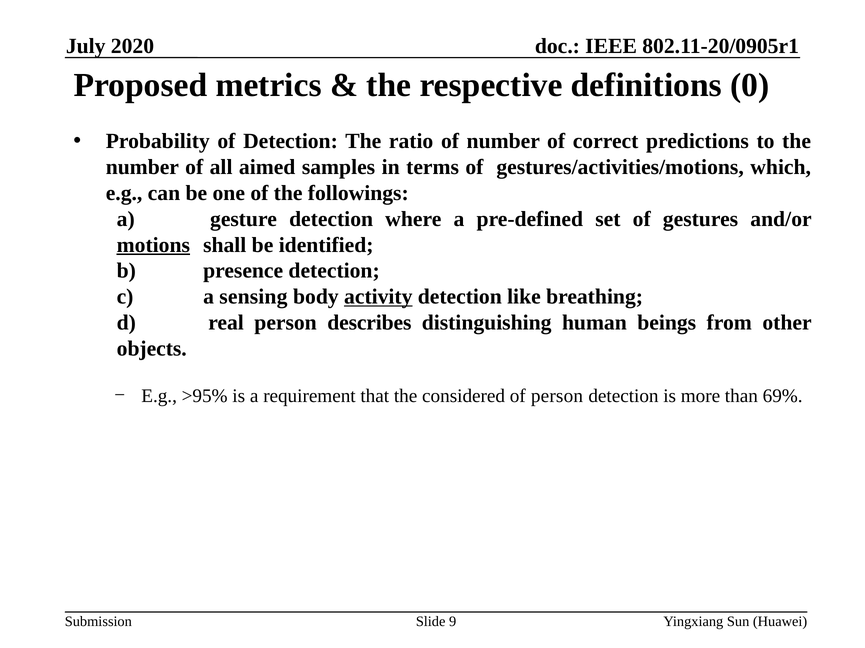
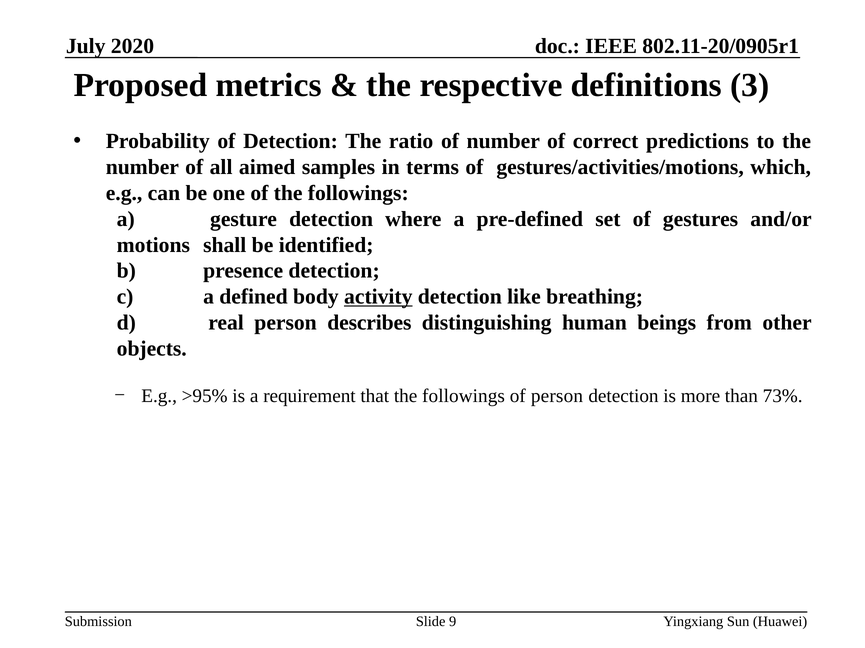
0: 0 -> 3
motions underline: present -> none
sensing: sensing -> defined
that the considered: considered -> followings
69%: 69% -> 73%
